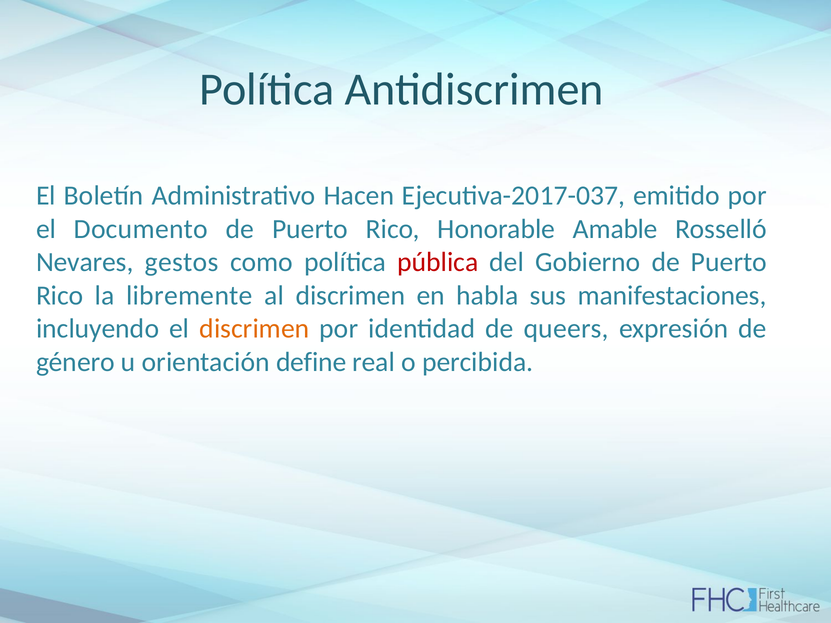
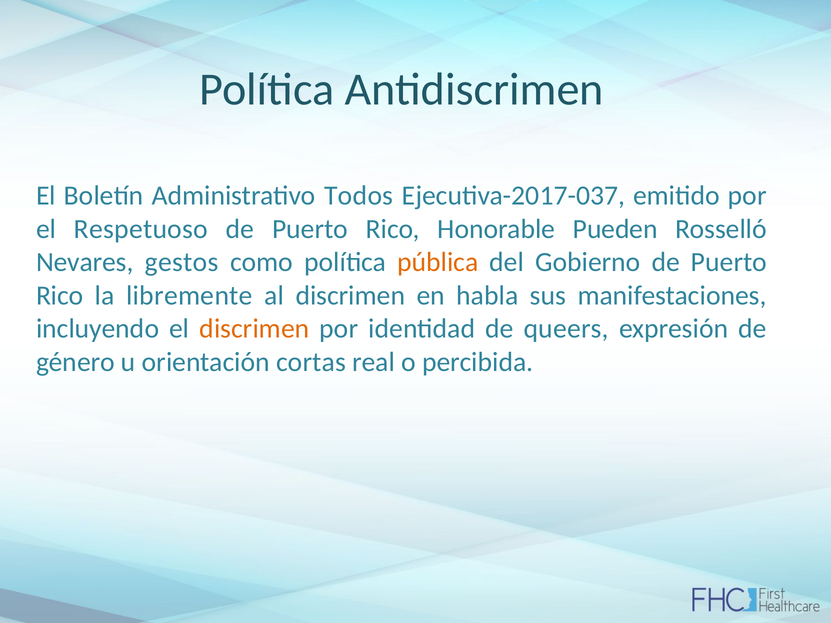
Hacen: Hacen -> Todos
Documento: Documento -> Respetuoso
Amable: Amable -> Pueden
pública colour: red -> orange
define: define -> cortas
